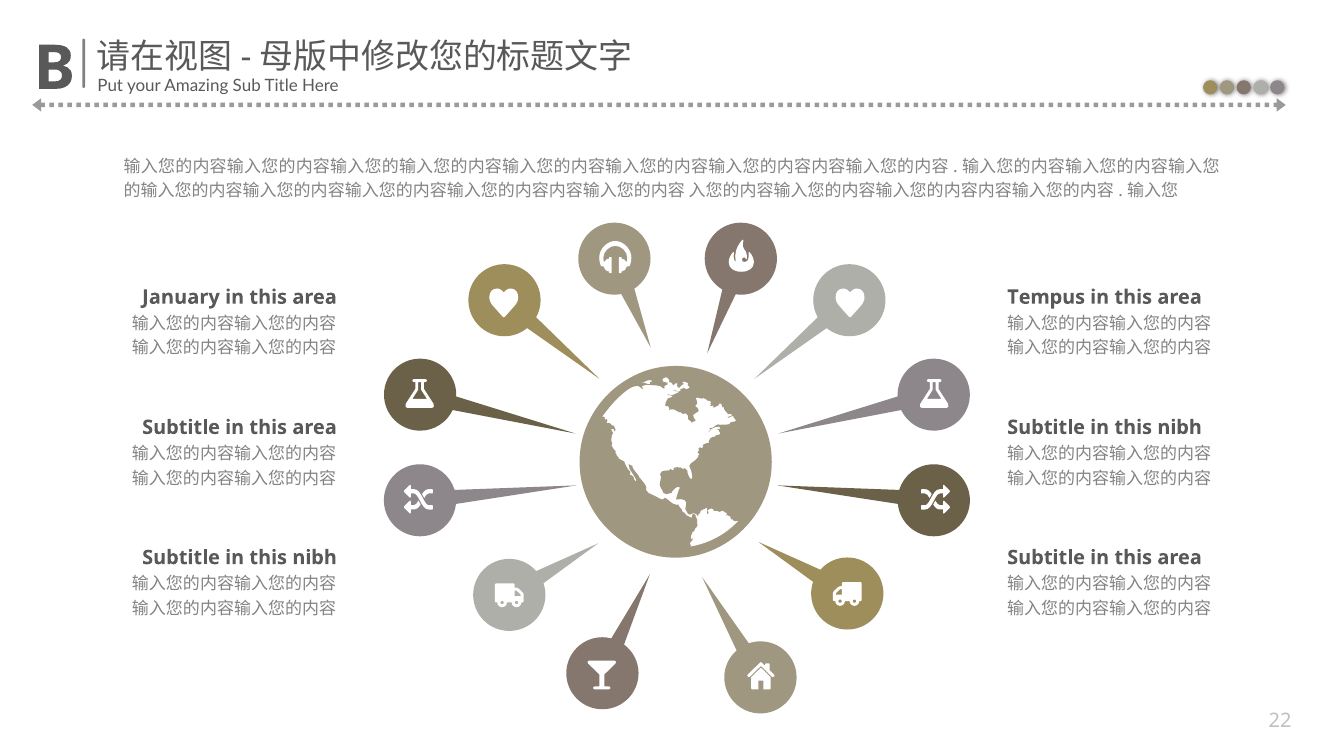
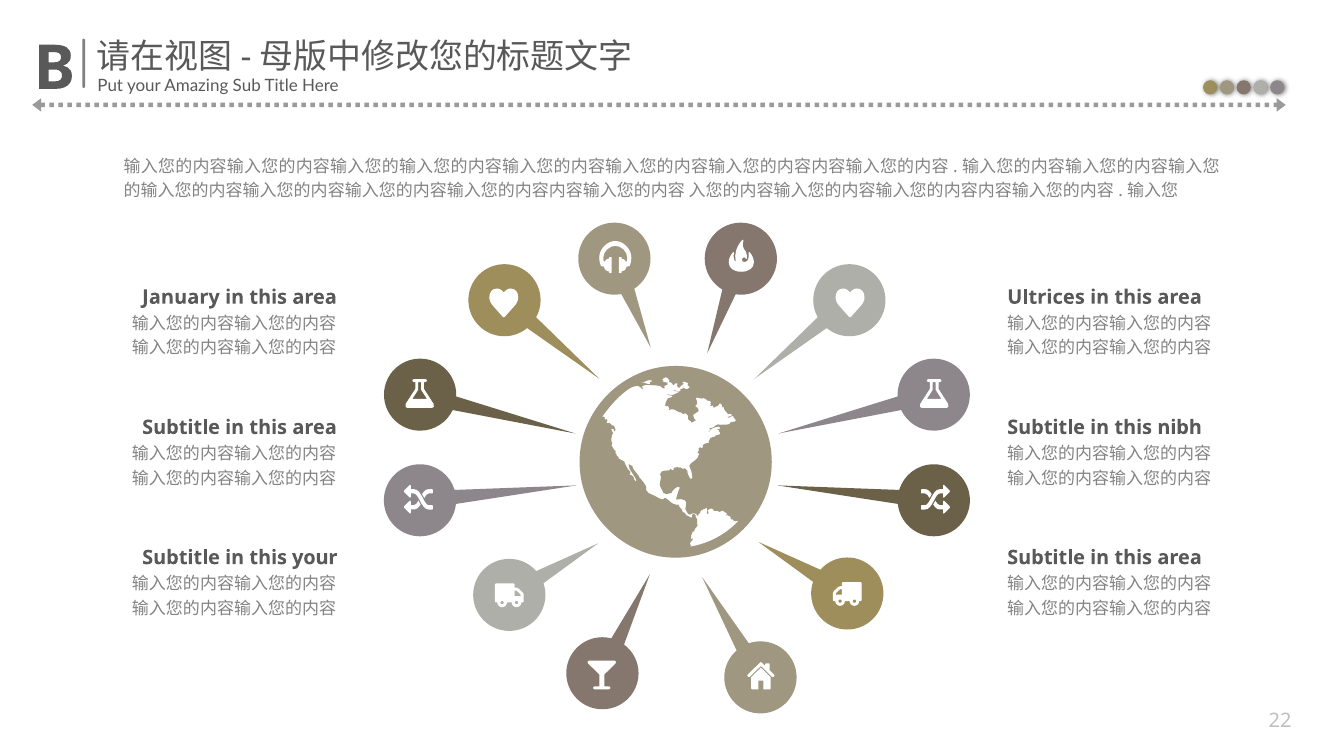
Tempus: Tempus -> Ultrices
nibh at (315, 558): nibh -> your
